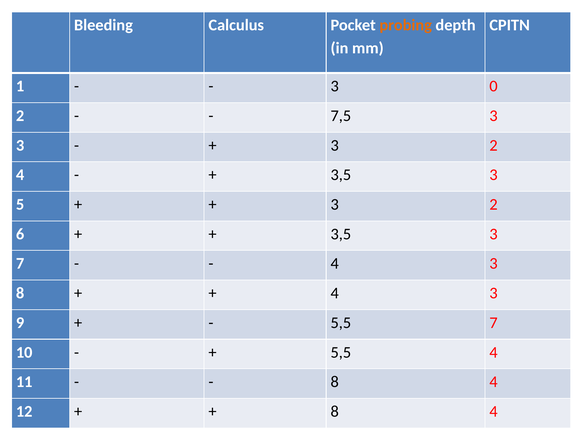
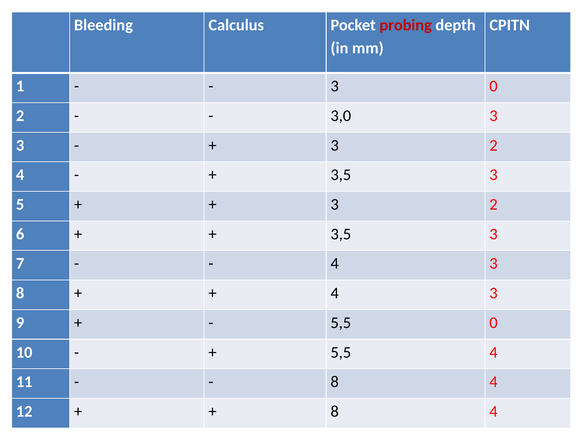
probing colour: orange -> red
7,5: 7,5 -> 3,0
5,5 7: 7 -> 0
